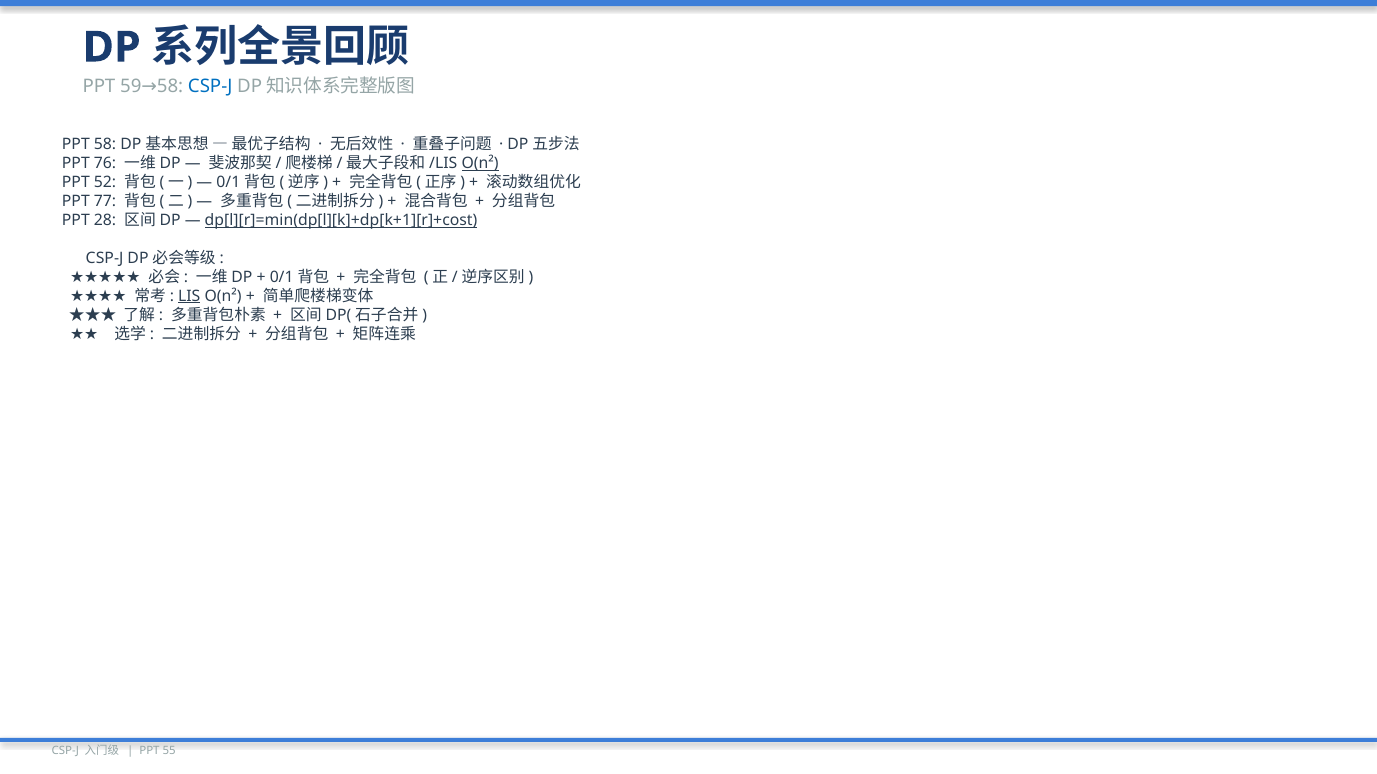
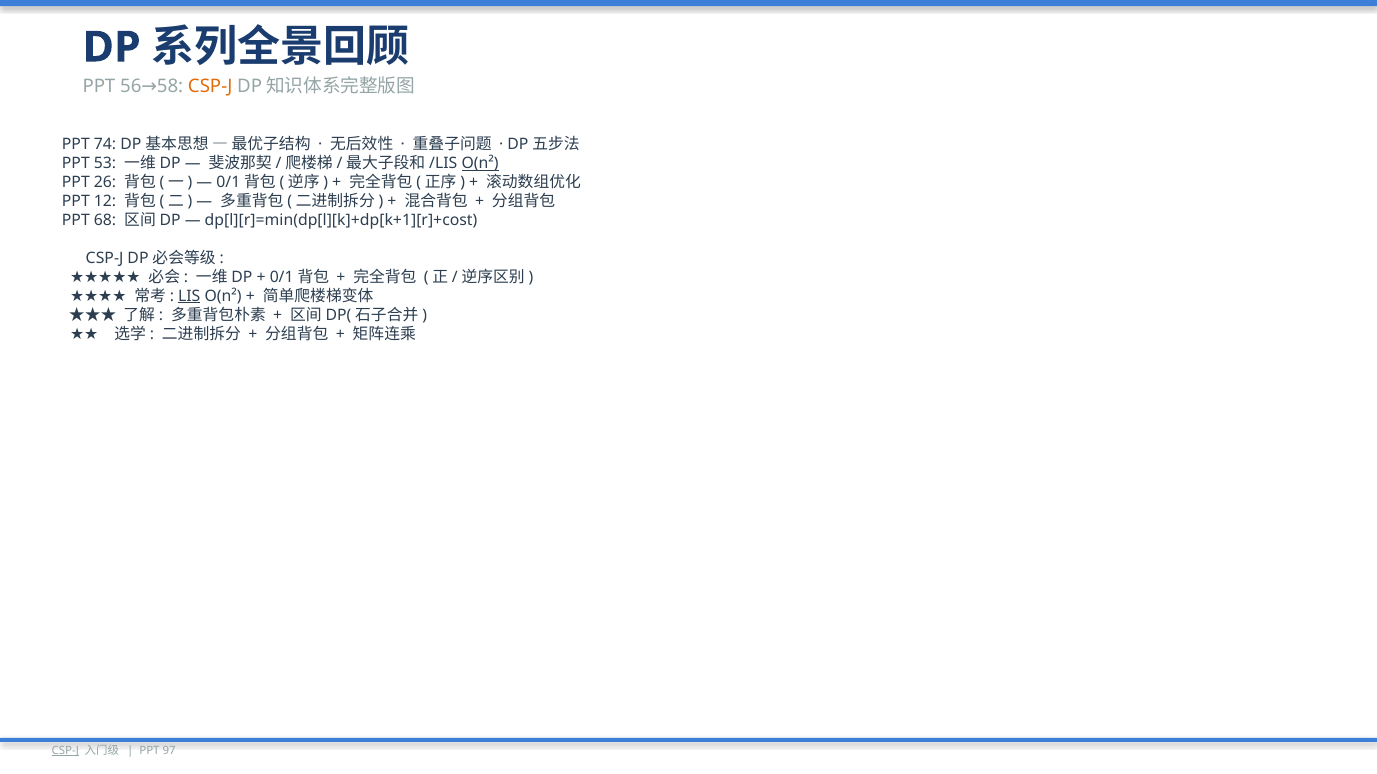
59: 59 -> 56
CSP-J at (210, 87) colour: blue -> orange
PPT 58: 58 -> 74
76: 76 -> 53
52: 52 -> 26
77: 77 -> 12
28: 28 -> 68
dp[l][r]=min(dp[l][k]+dp[k+1][r]+cost underline: present -> none
CSP-J at (65, 751) underline: none -> present
55: 55 -> 97
